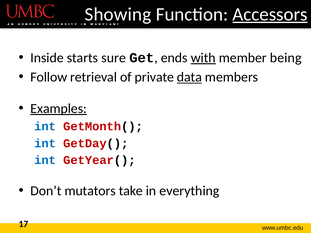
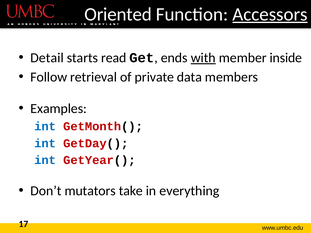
Showing: Showing -> Oriented
Inside: Inside -> Detail
sure: sure -> read
being: being -> inside
data underline: present -> none
Examples underline: present -> none
